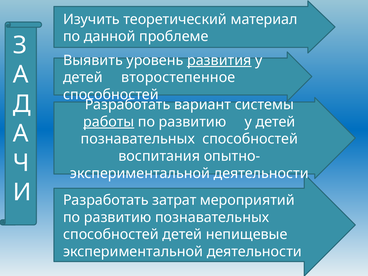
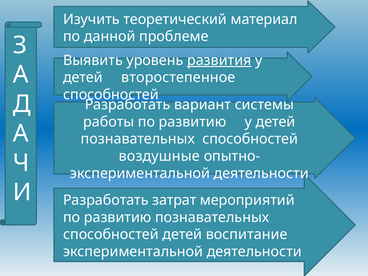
работы underline: present -> none
воспитания: воспитания -> воздушные
непищевые: непищевые -> воспитание
